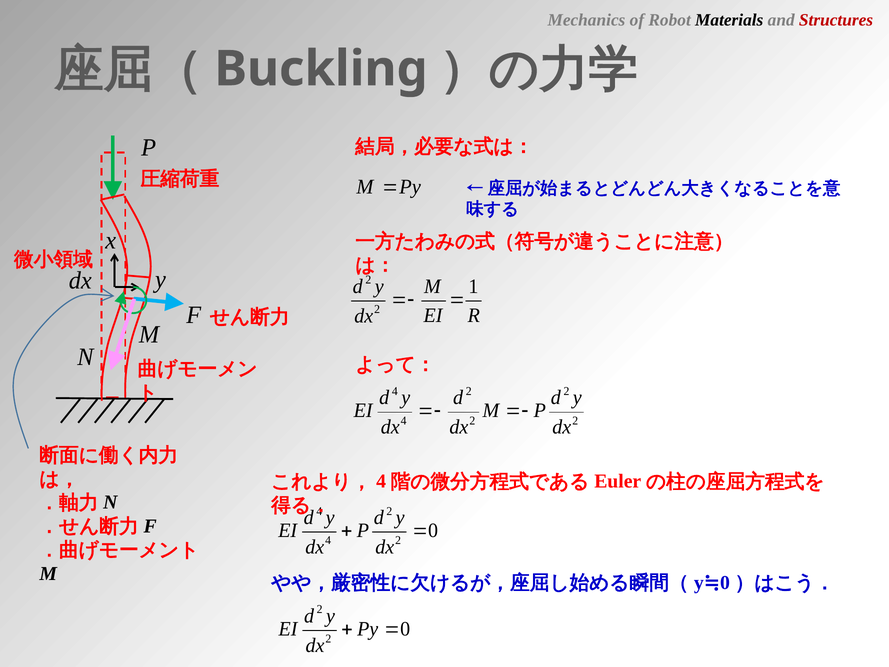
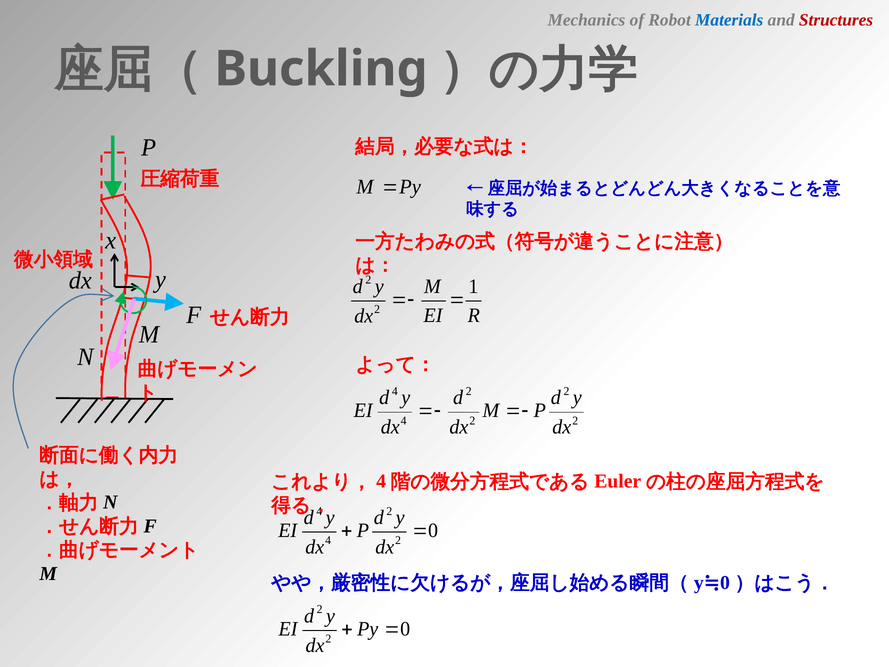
Materials colour: black -> blue
